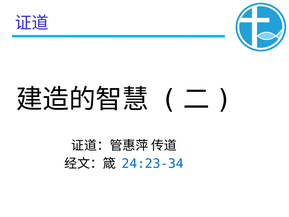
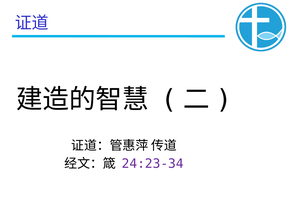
24:23-34 colour: blue -> purple
